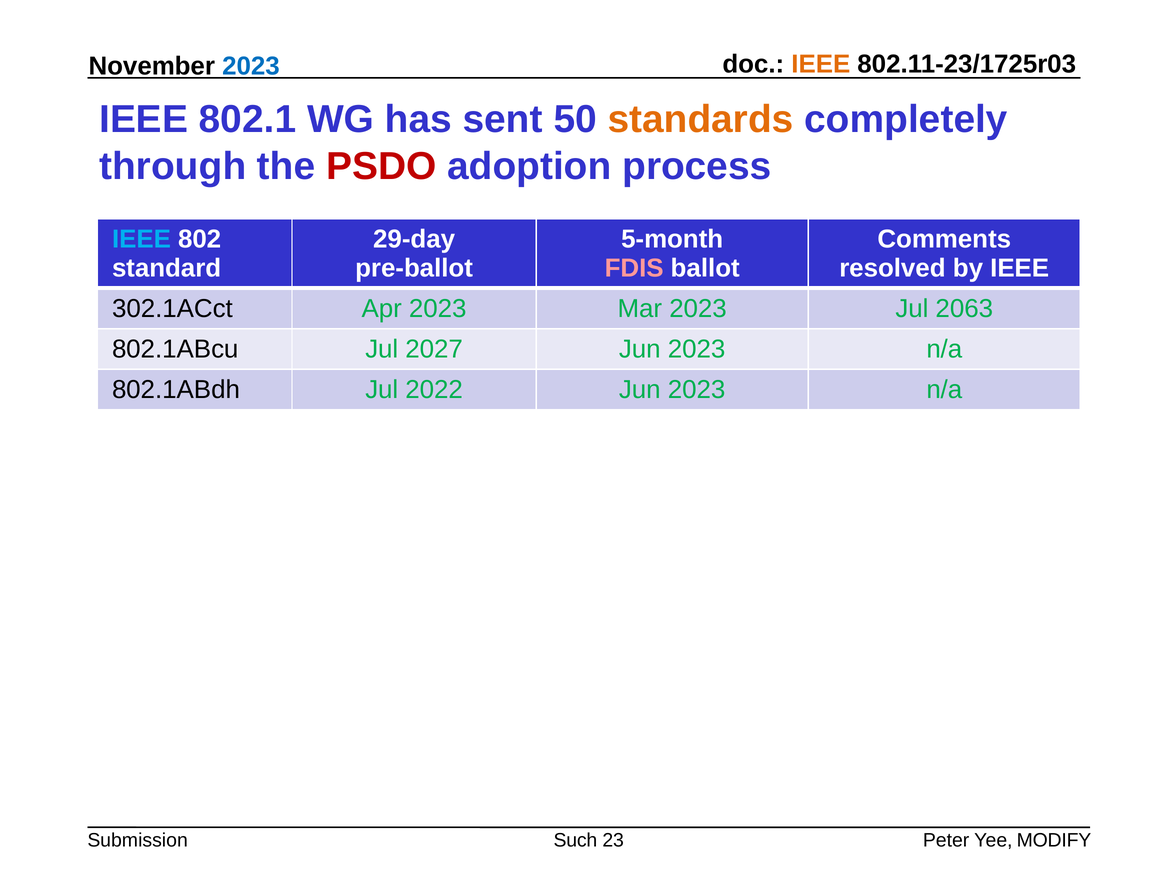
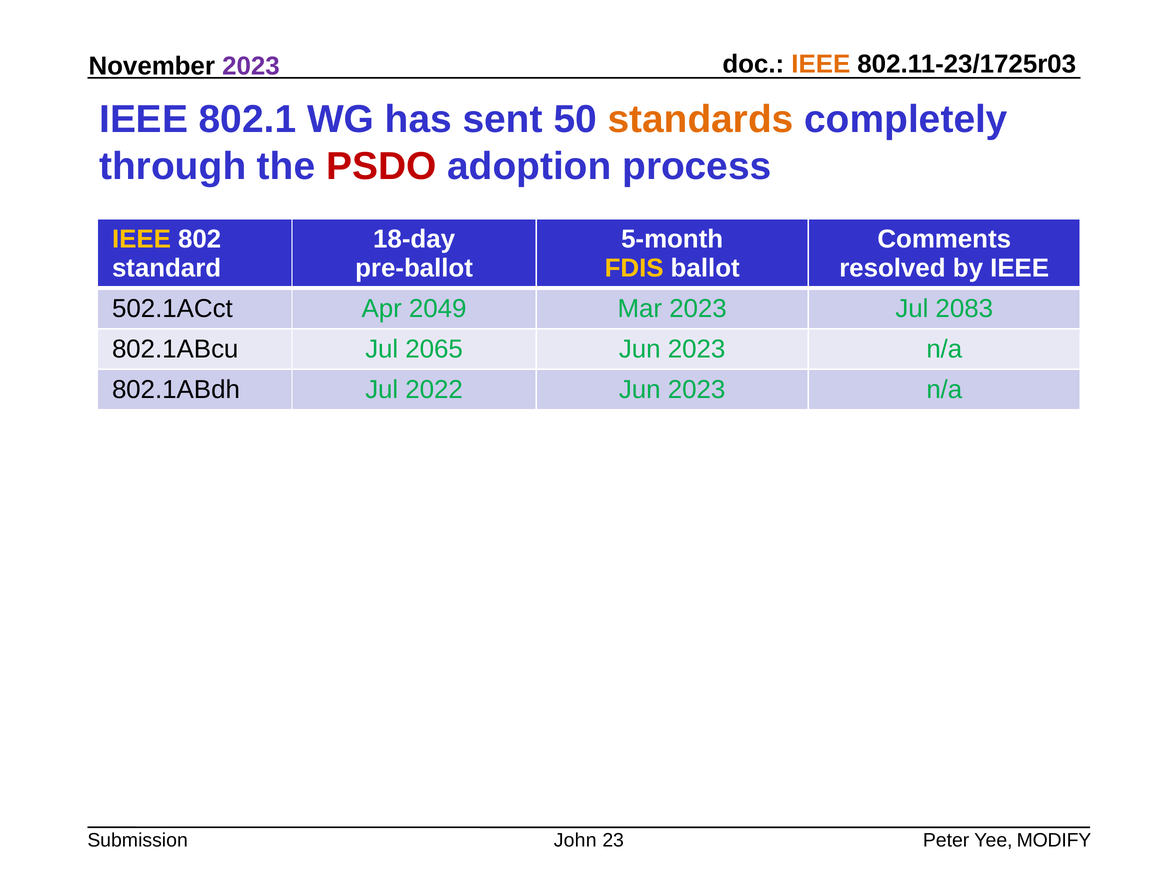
2023 at (251, 66) colour: blue -> purple
IEEE at (141, 239) colour: light blue -> yellow
29-day: 29-day -> 18-day
FDIS colour: pink -> yellow
302.1ACct: 302.1ACct -> 502.1ACct
Apr 2023: 2023 -> 2049
2063: 2063 -> 2083
2027: 2027 -> 2065
Such: Such -> John
